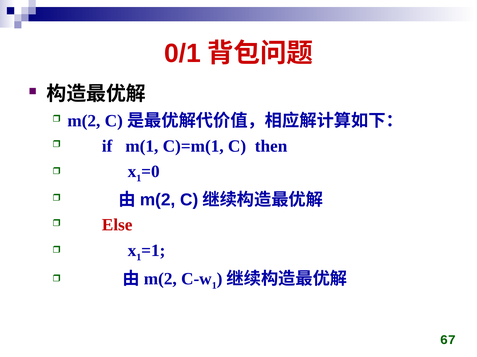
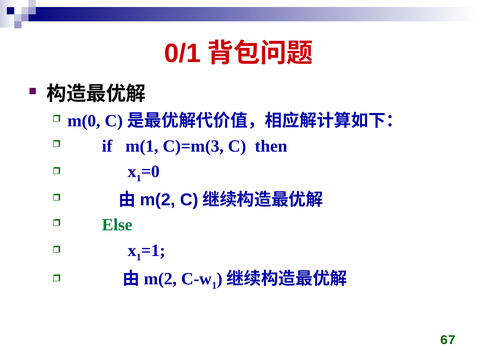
m(2 at (84, 121): m(2 -> m(0
C)=m(1: C)=m(1 -> C)=m(3
Else colour: red -> green
